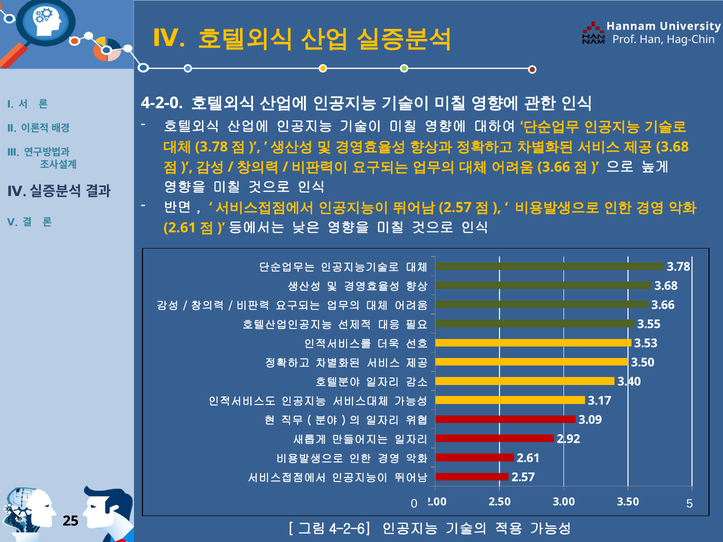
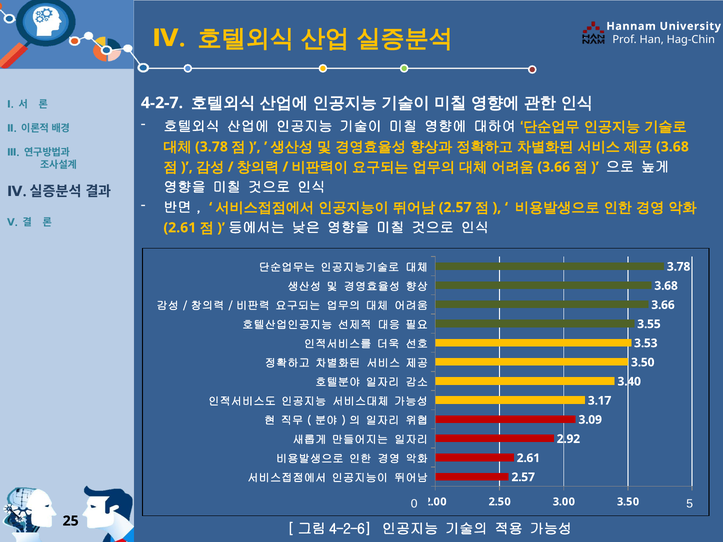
4-2-0: 4-2-0 -> 4-2-7
